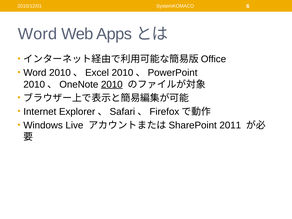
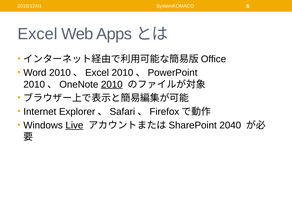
Word at (37, 34): Word -> Excel
Live underline: none -> present
2011: 2011 -> 2040
